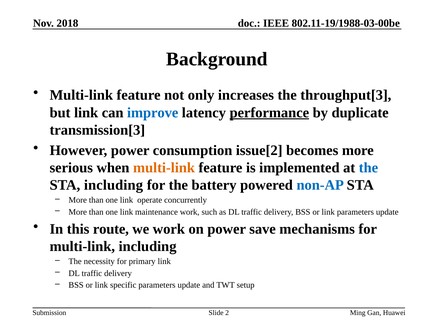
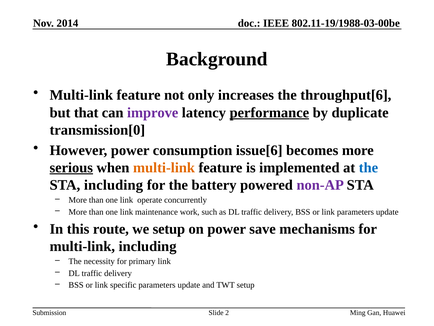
2018: 2018 -> 2014
throughput[3: throughput[3 -> throughput[6
but link: link -> that
improve colour: blue -> purple
transmission[3: transmission[3 -> transmission[0
issue[2: issue[2 -> issue[6
serious underline: none -> present
non-AP colour: blue -> purple
we work: work -> setup
